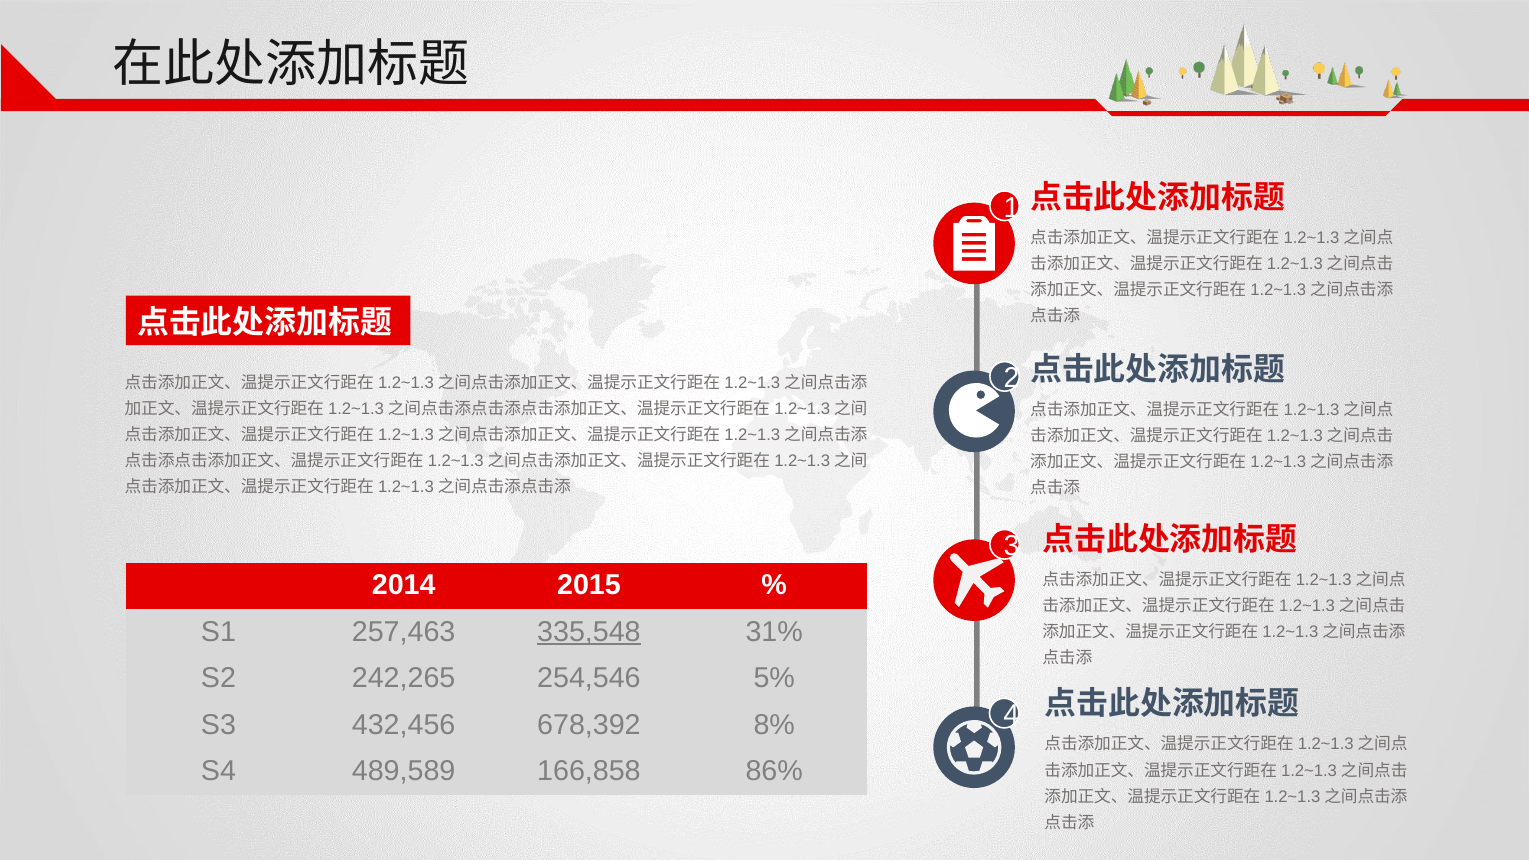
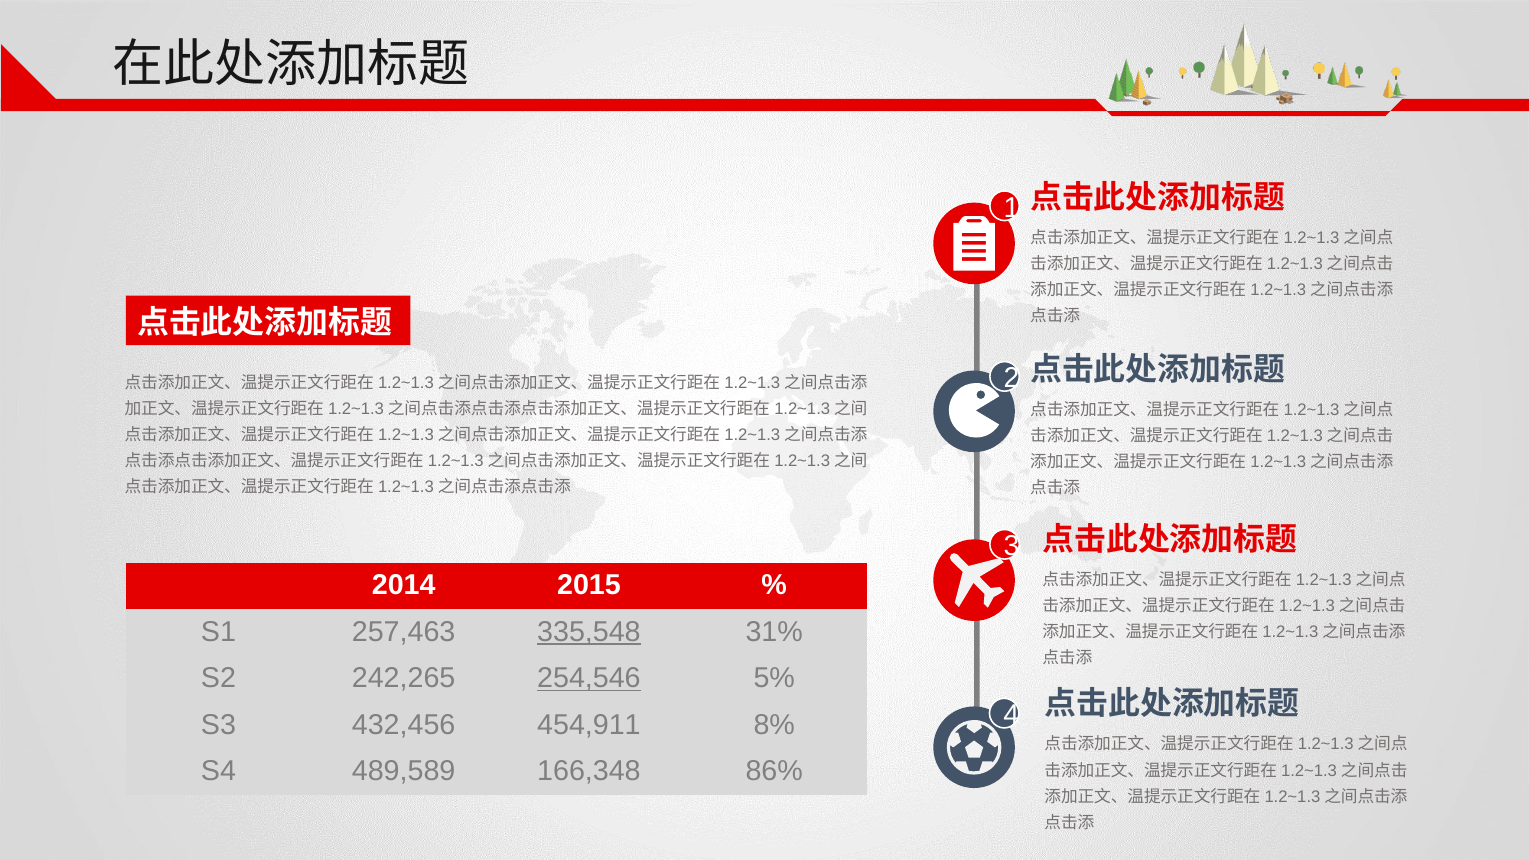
254,546 underline: none -> present
678,392: 678,392 -> 454,911
166,858: 166,858 -> 166,348
